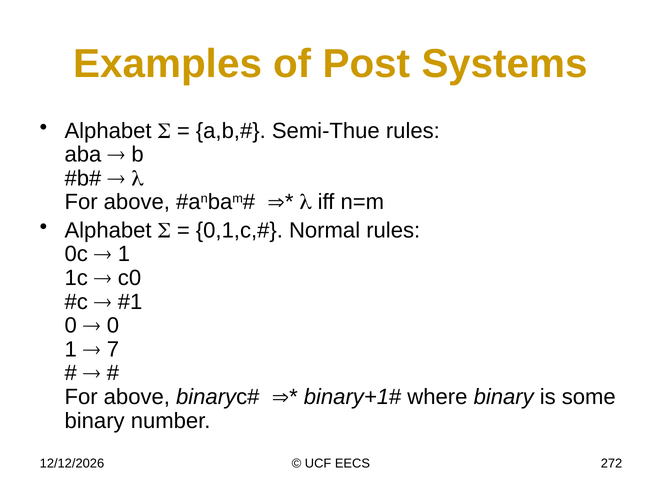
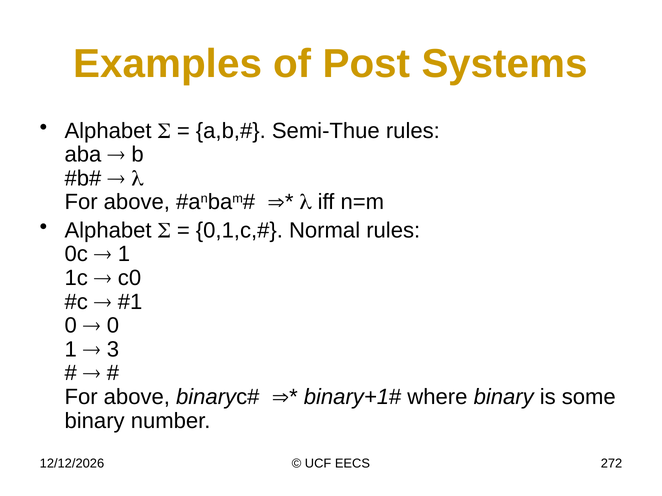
7: 7 -> 3
